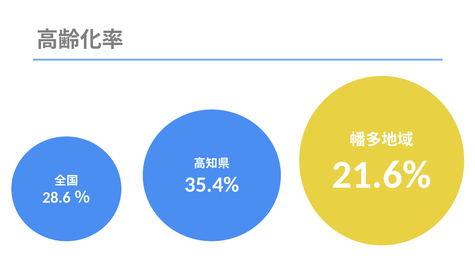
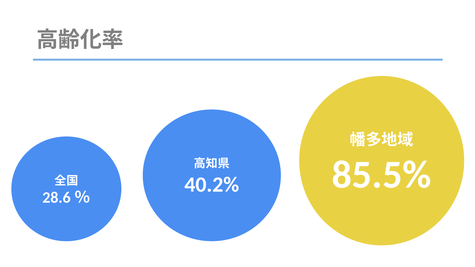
21.6%: 21.6% -> 85.5%
35.4%: 35.4% -> 40.2%
